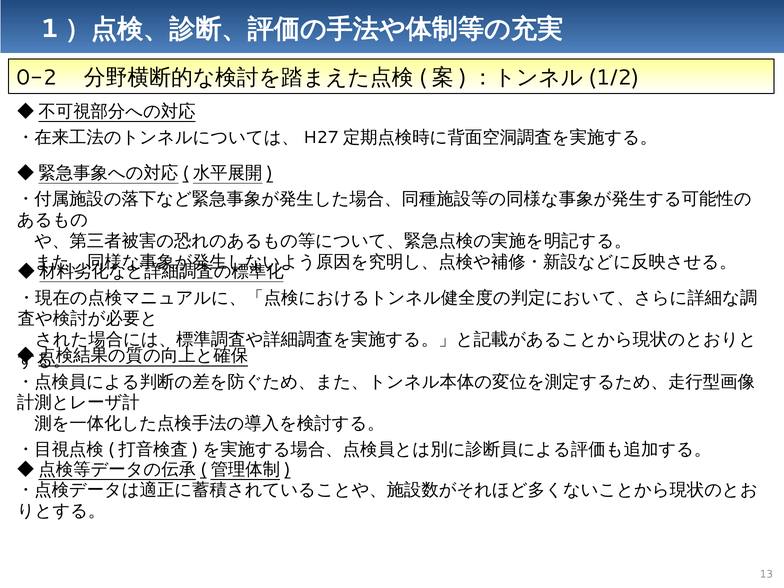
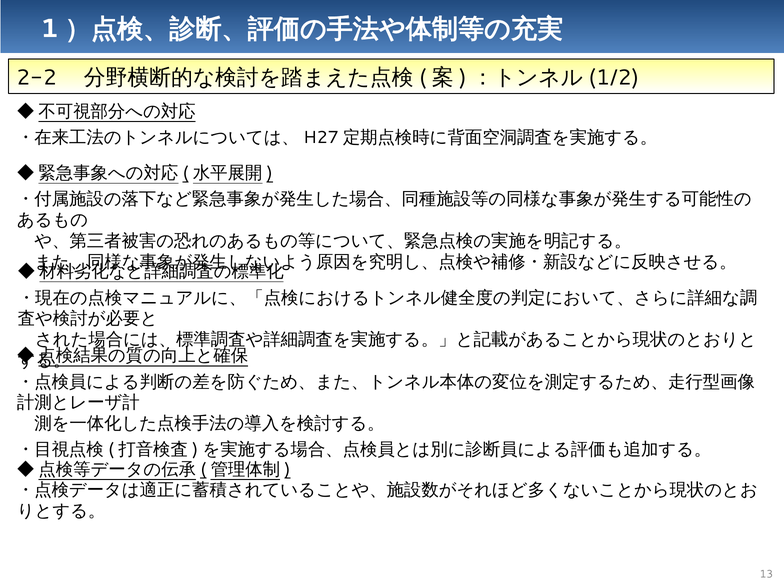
0-2: 0-2 -> 2-2
